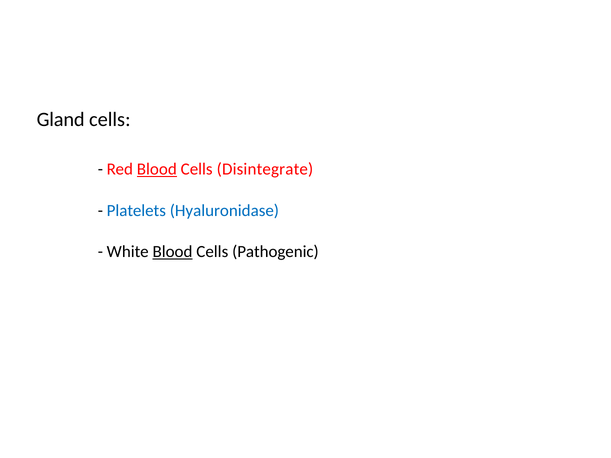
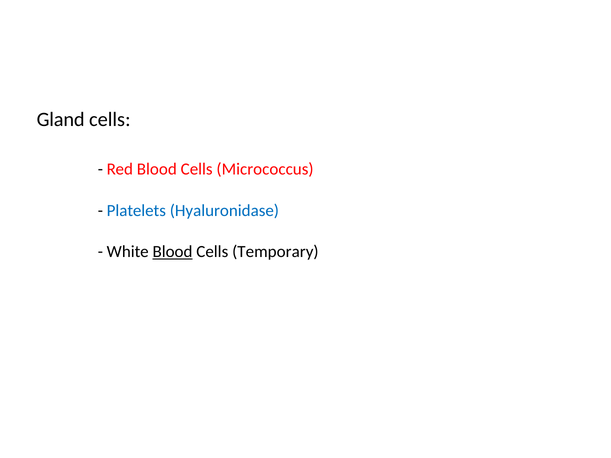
Blood at (157, 169) underline: present -> none
Disintegrate: Disintegrate -> Micrococcus
Pathogenic: Pathogenic -> Temporary
